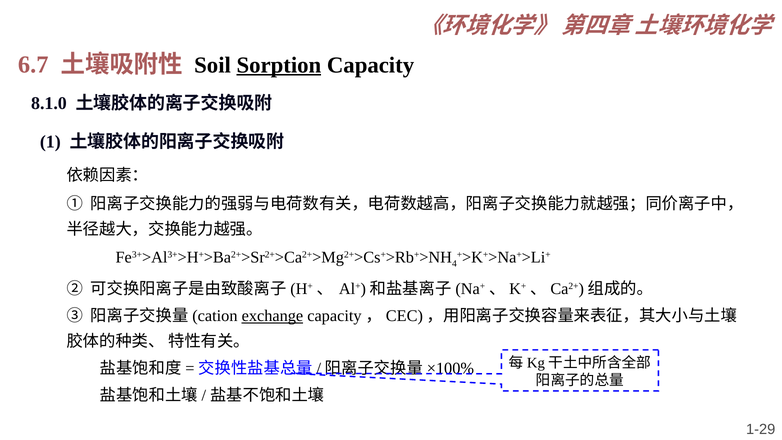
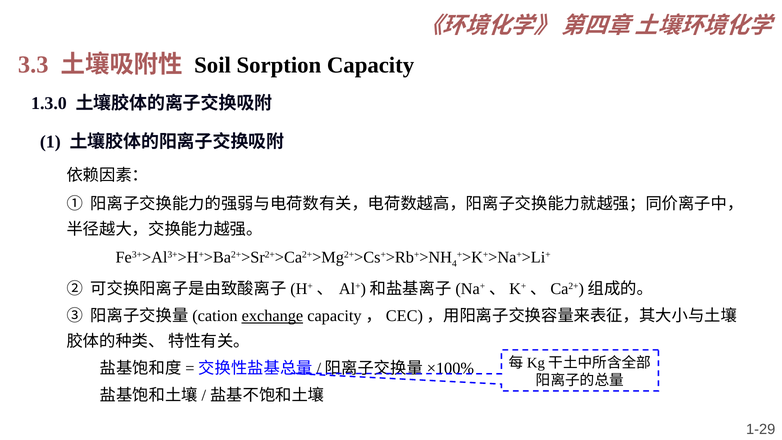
6.7: 6.7 -> 3.3
Sorption underline: present -> none
8.1.0: 8.1.0 -> 1.3.0
